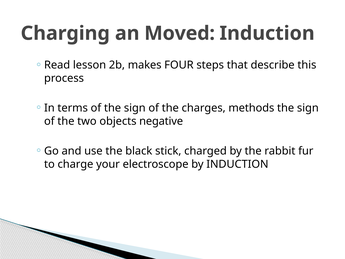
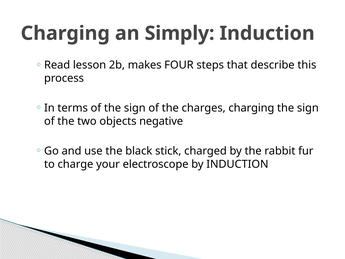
Moved: Moved -> Simply
charges methods: methods -> charging
